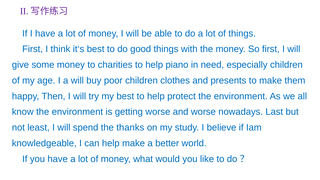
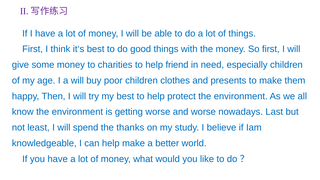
piano: piano -> friend
